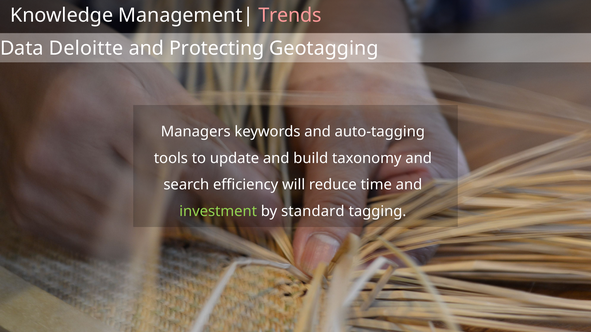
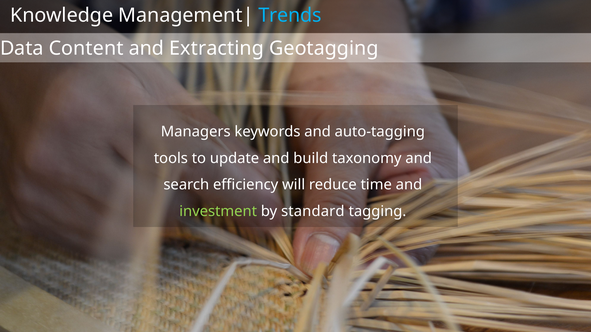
Trends colour: pink -> light blue
Deloitte: Deloitte -> Content
Protecting: Protecting -> Extracting
